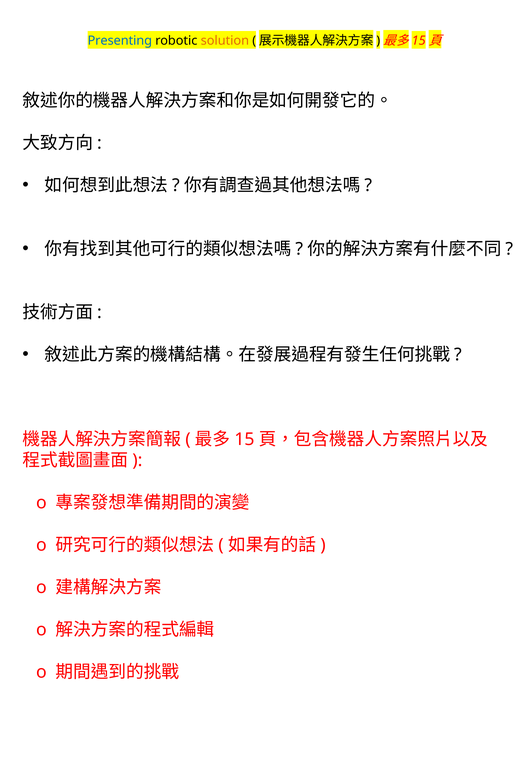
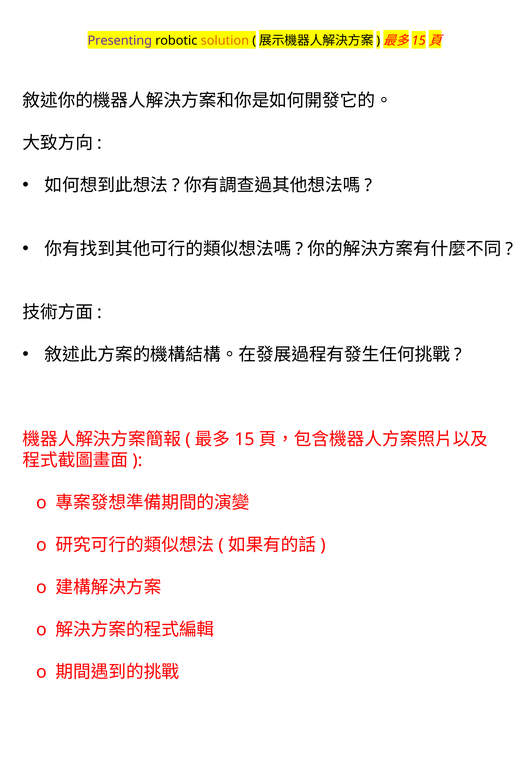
Presenting colour: blue -> purple
